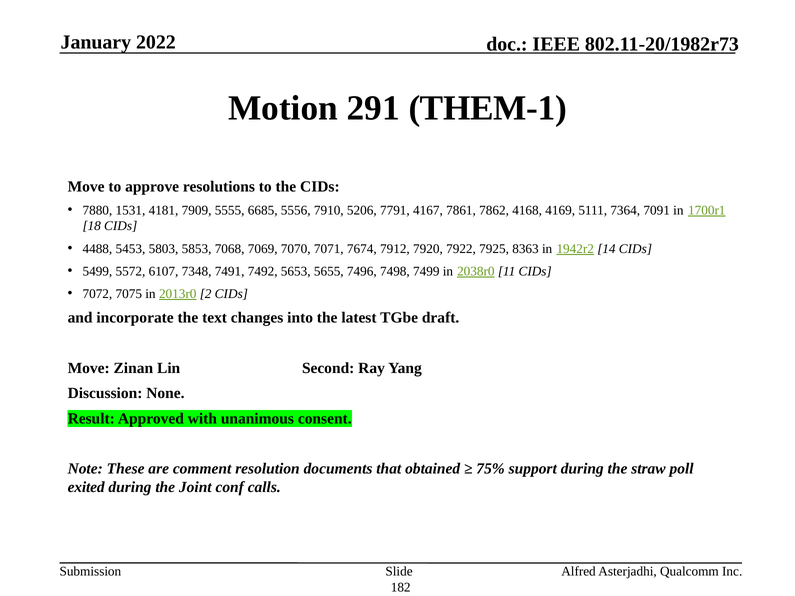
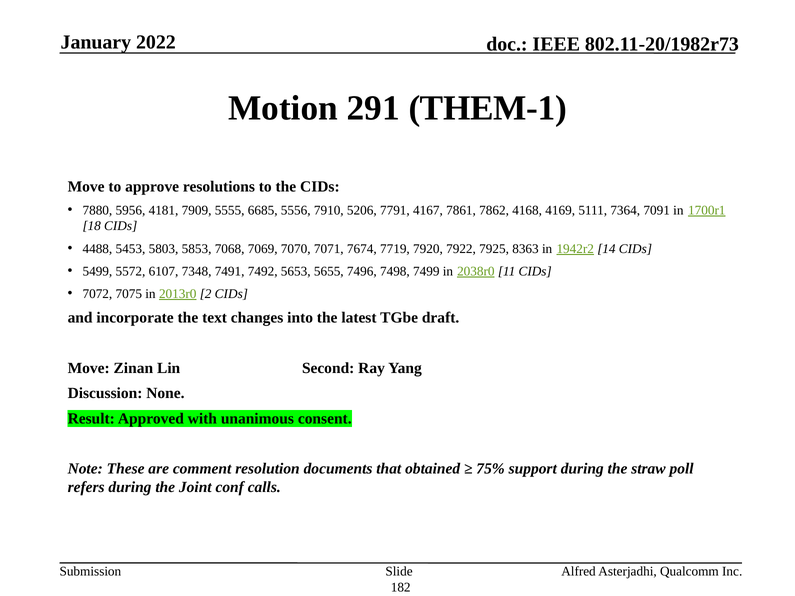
1531: 1531 -> 5956
7912: 7912 -> 7719
exited: exited -> refers
